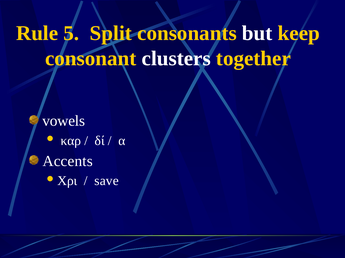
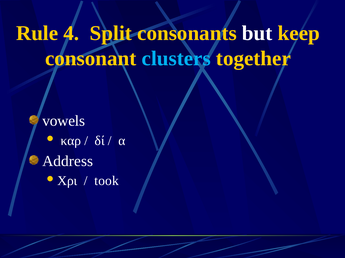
5: 5 -> 4
clusters colour: white -> light blue
Accents: Accents -> Address
save: save -> took
